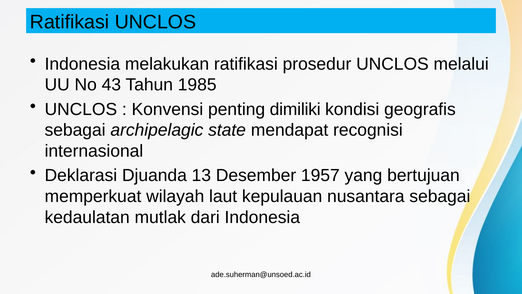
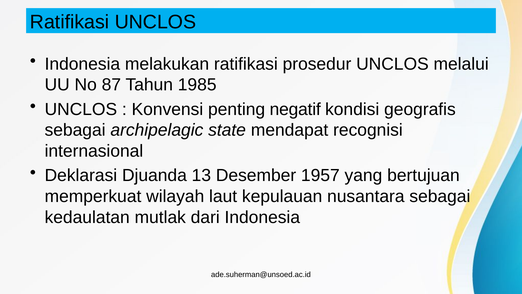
43: 43 -> 87
dimiliki: dimiliki -> negatif
